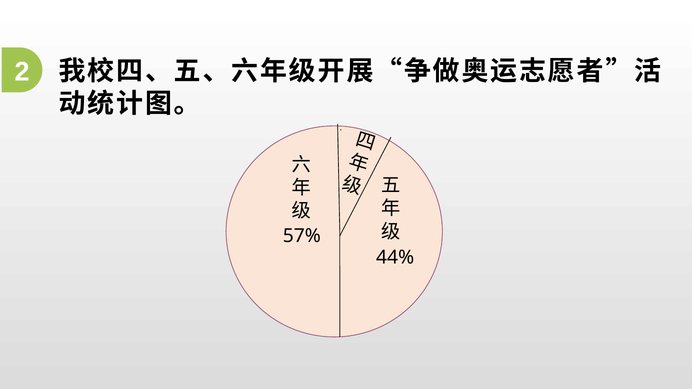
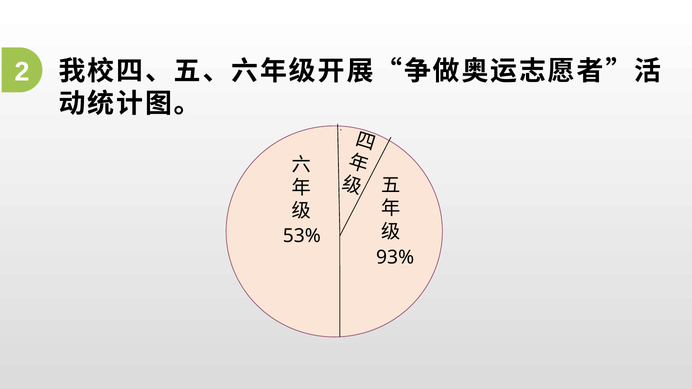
57%: 57% -> 53%
44%: 44% -> 93%
